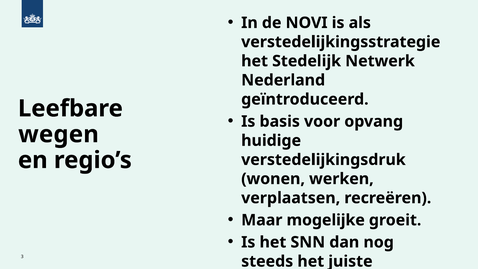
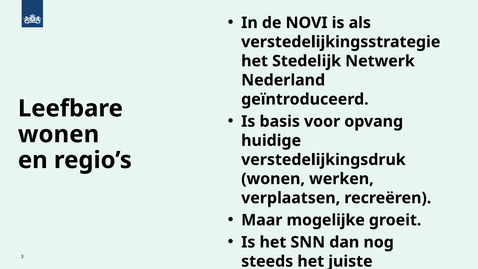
wegen at (59, 134): wegen -> wonen
